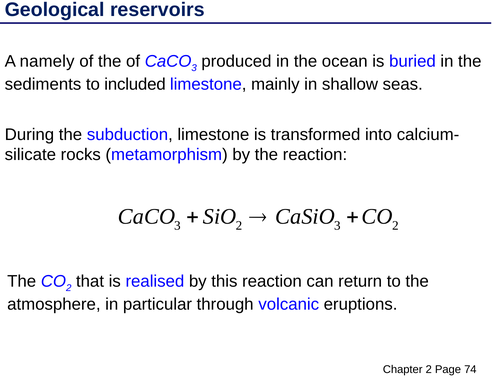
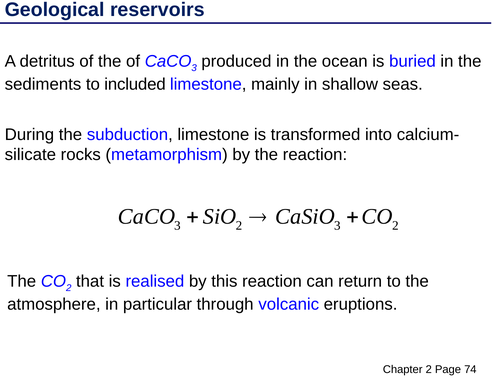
namely: namely -> detritus
